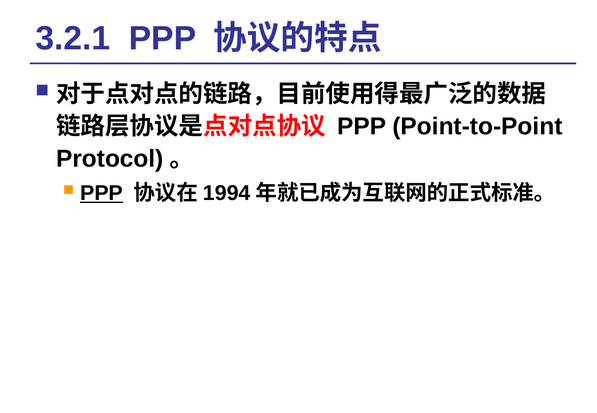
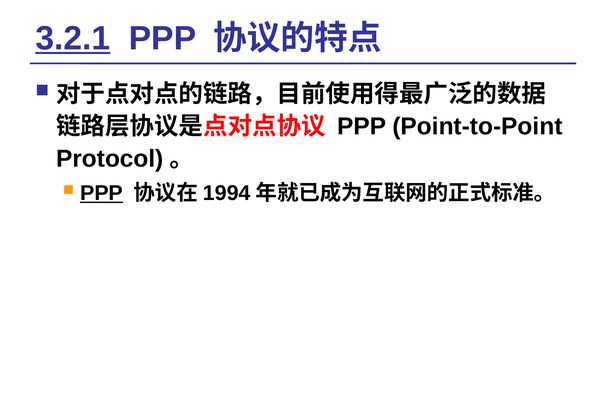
3.2.1 underline: none -> present
